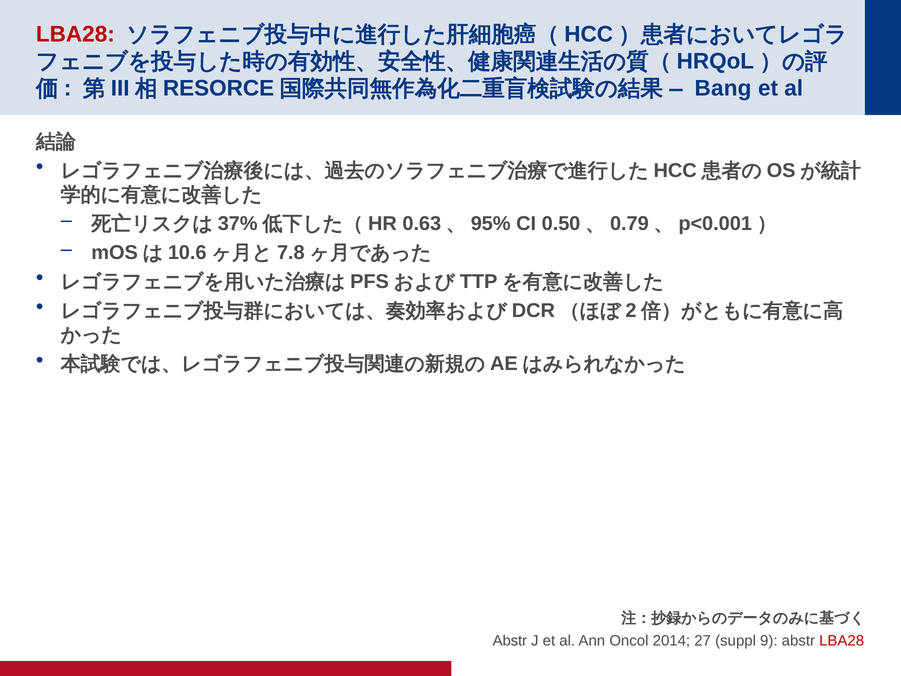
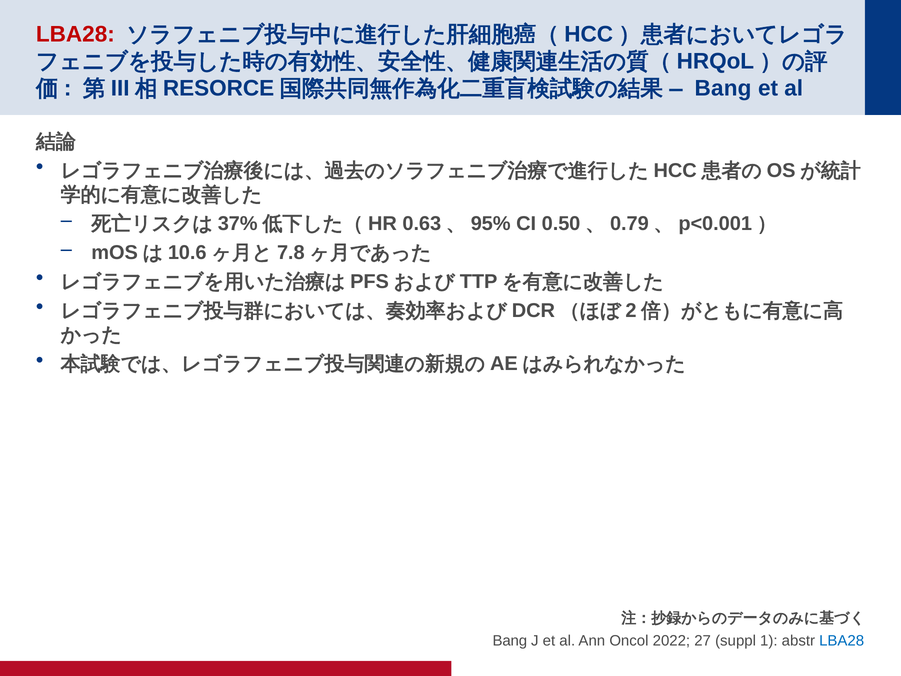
Abstr at (510, 641): Abstr -> Bang
2014: 2014 -> 2022
9: 9 -> 1
LBA28 at (842, 641) colour: red -> blue
